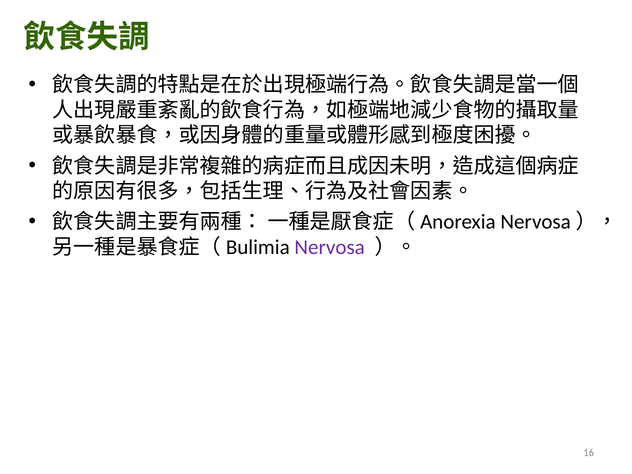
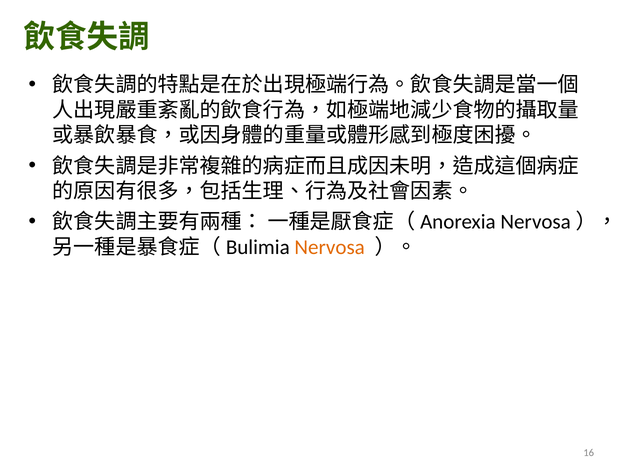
Nervosa colour: purple -> orange
